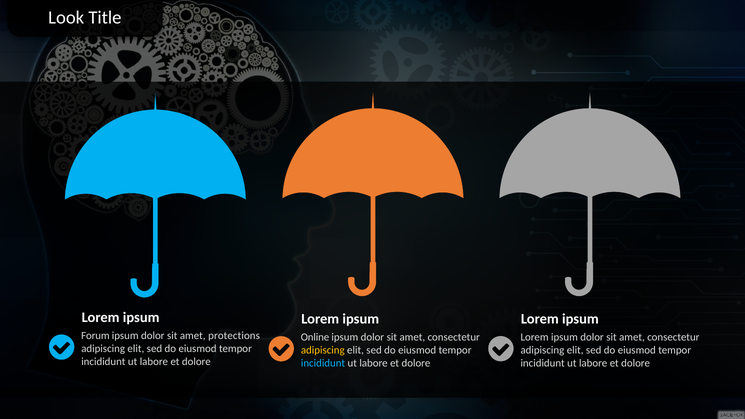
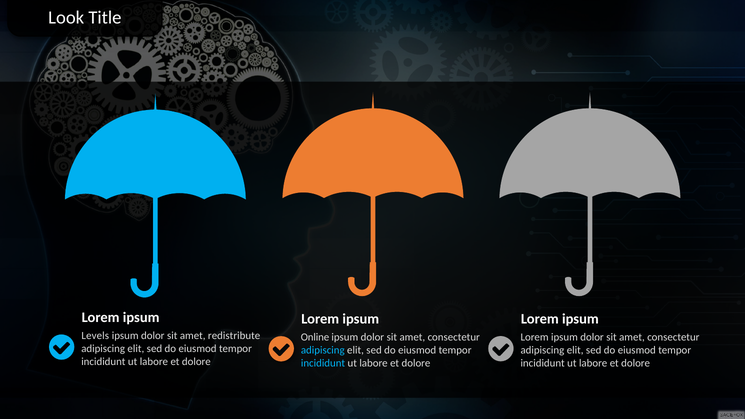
Forum: Forum -> Levels
protections: protections -> redistribute
adipiscing at (323, 350) colour: yellow -> light blue
